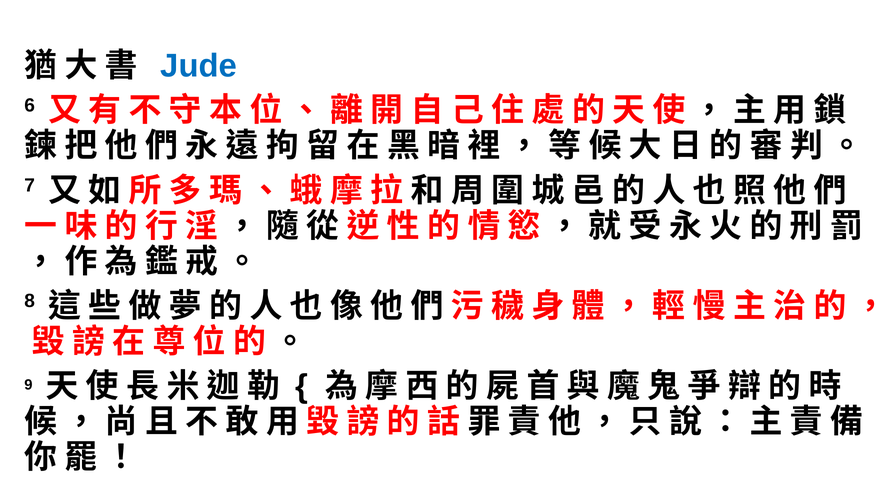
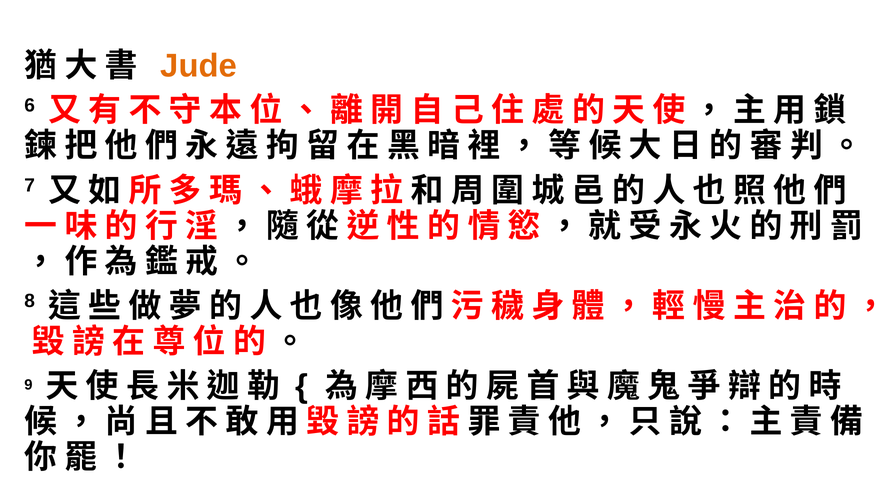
Jude colour: blue -> orange
